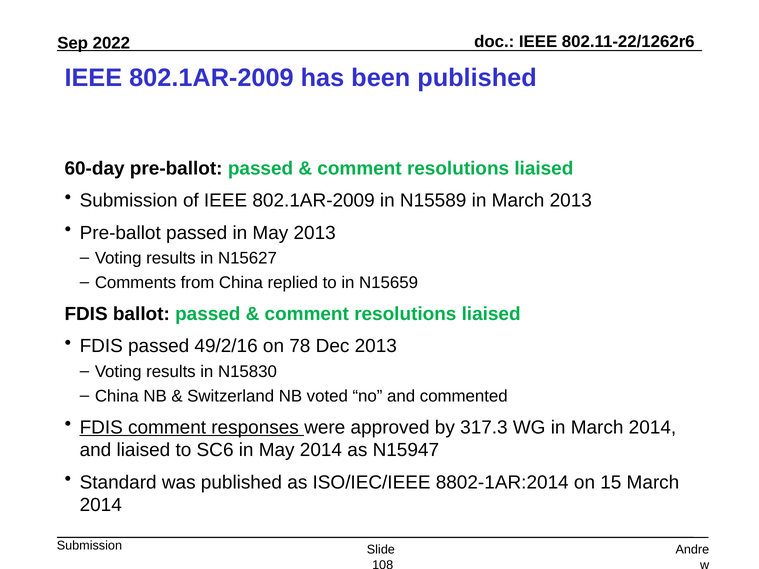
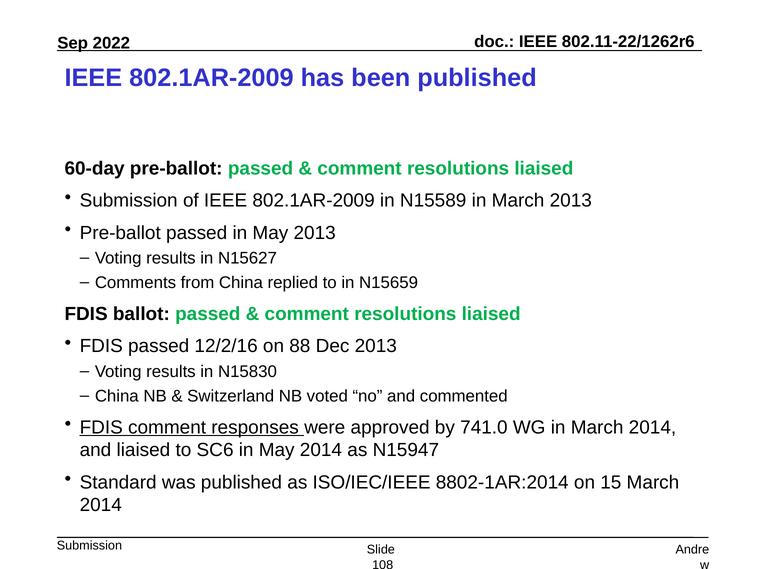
49/2/16: 49/2/16 -> 12/2/16
78: 78 -> 88
317.3: 317.3 -> 741.0
